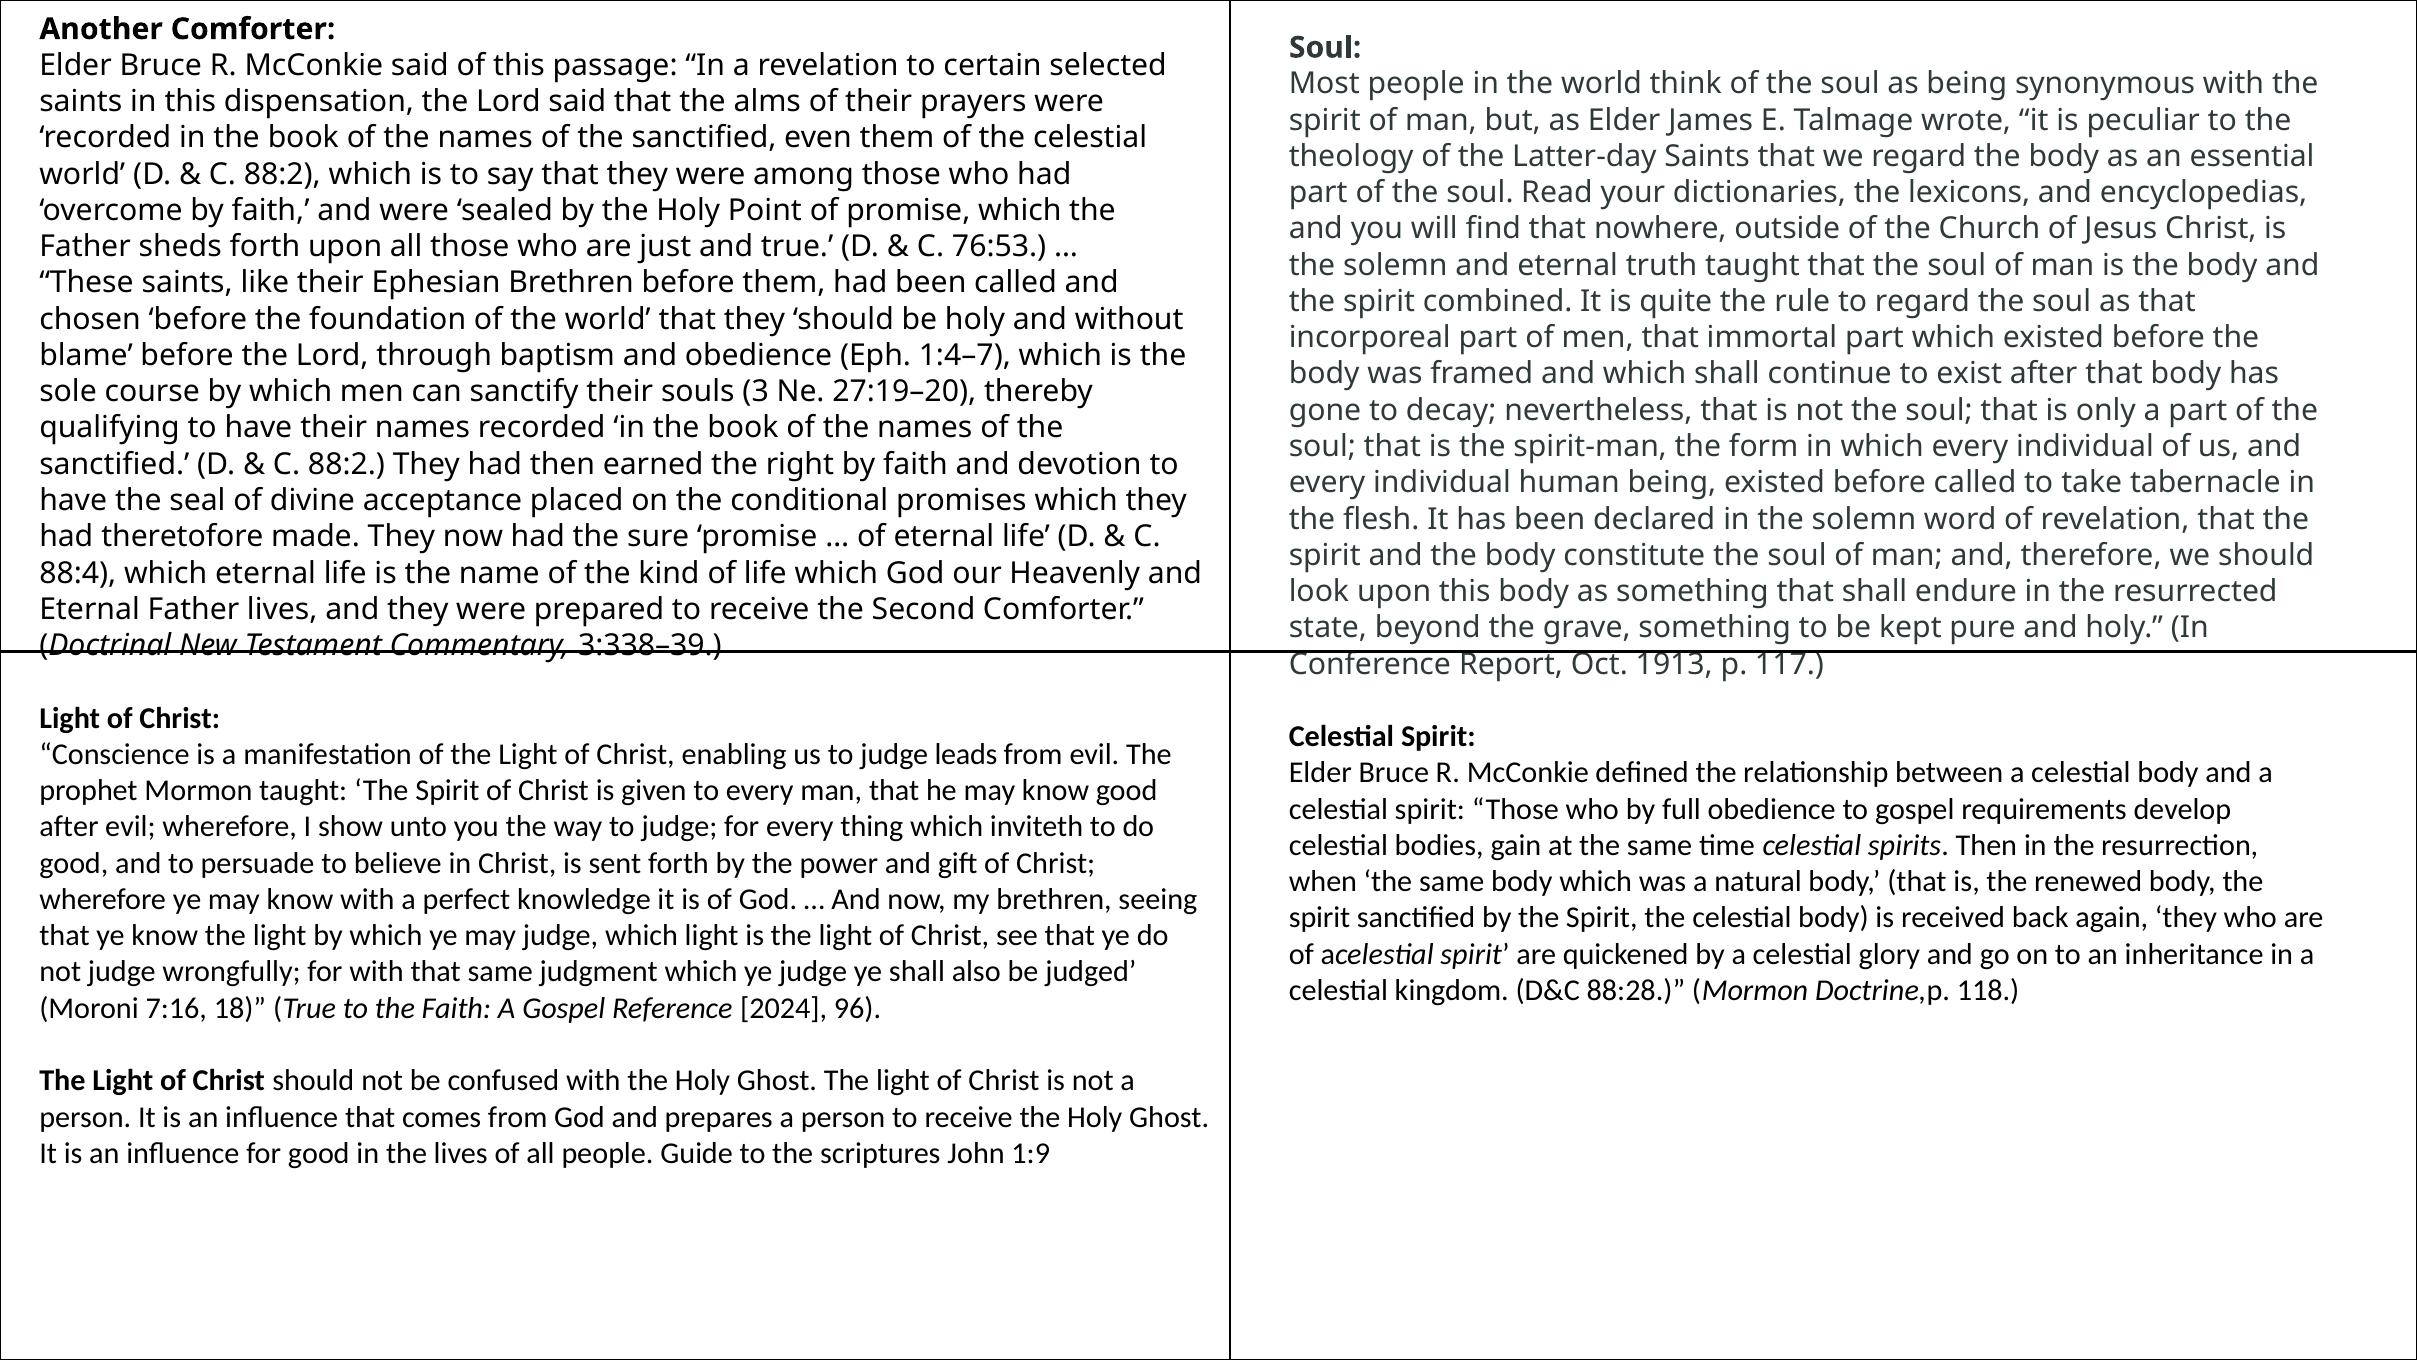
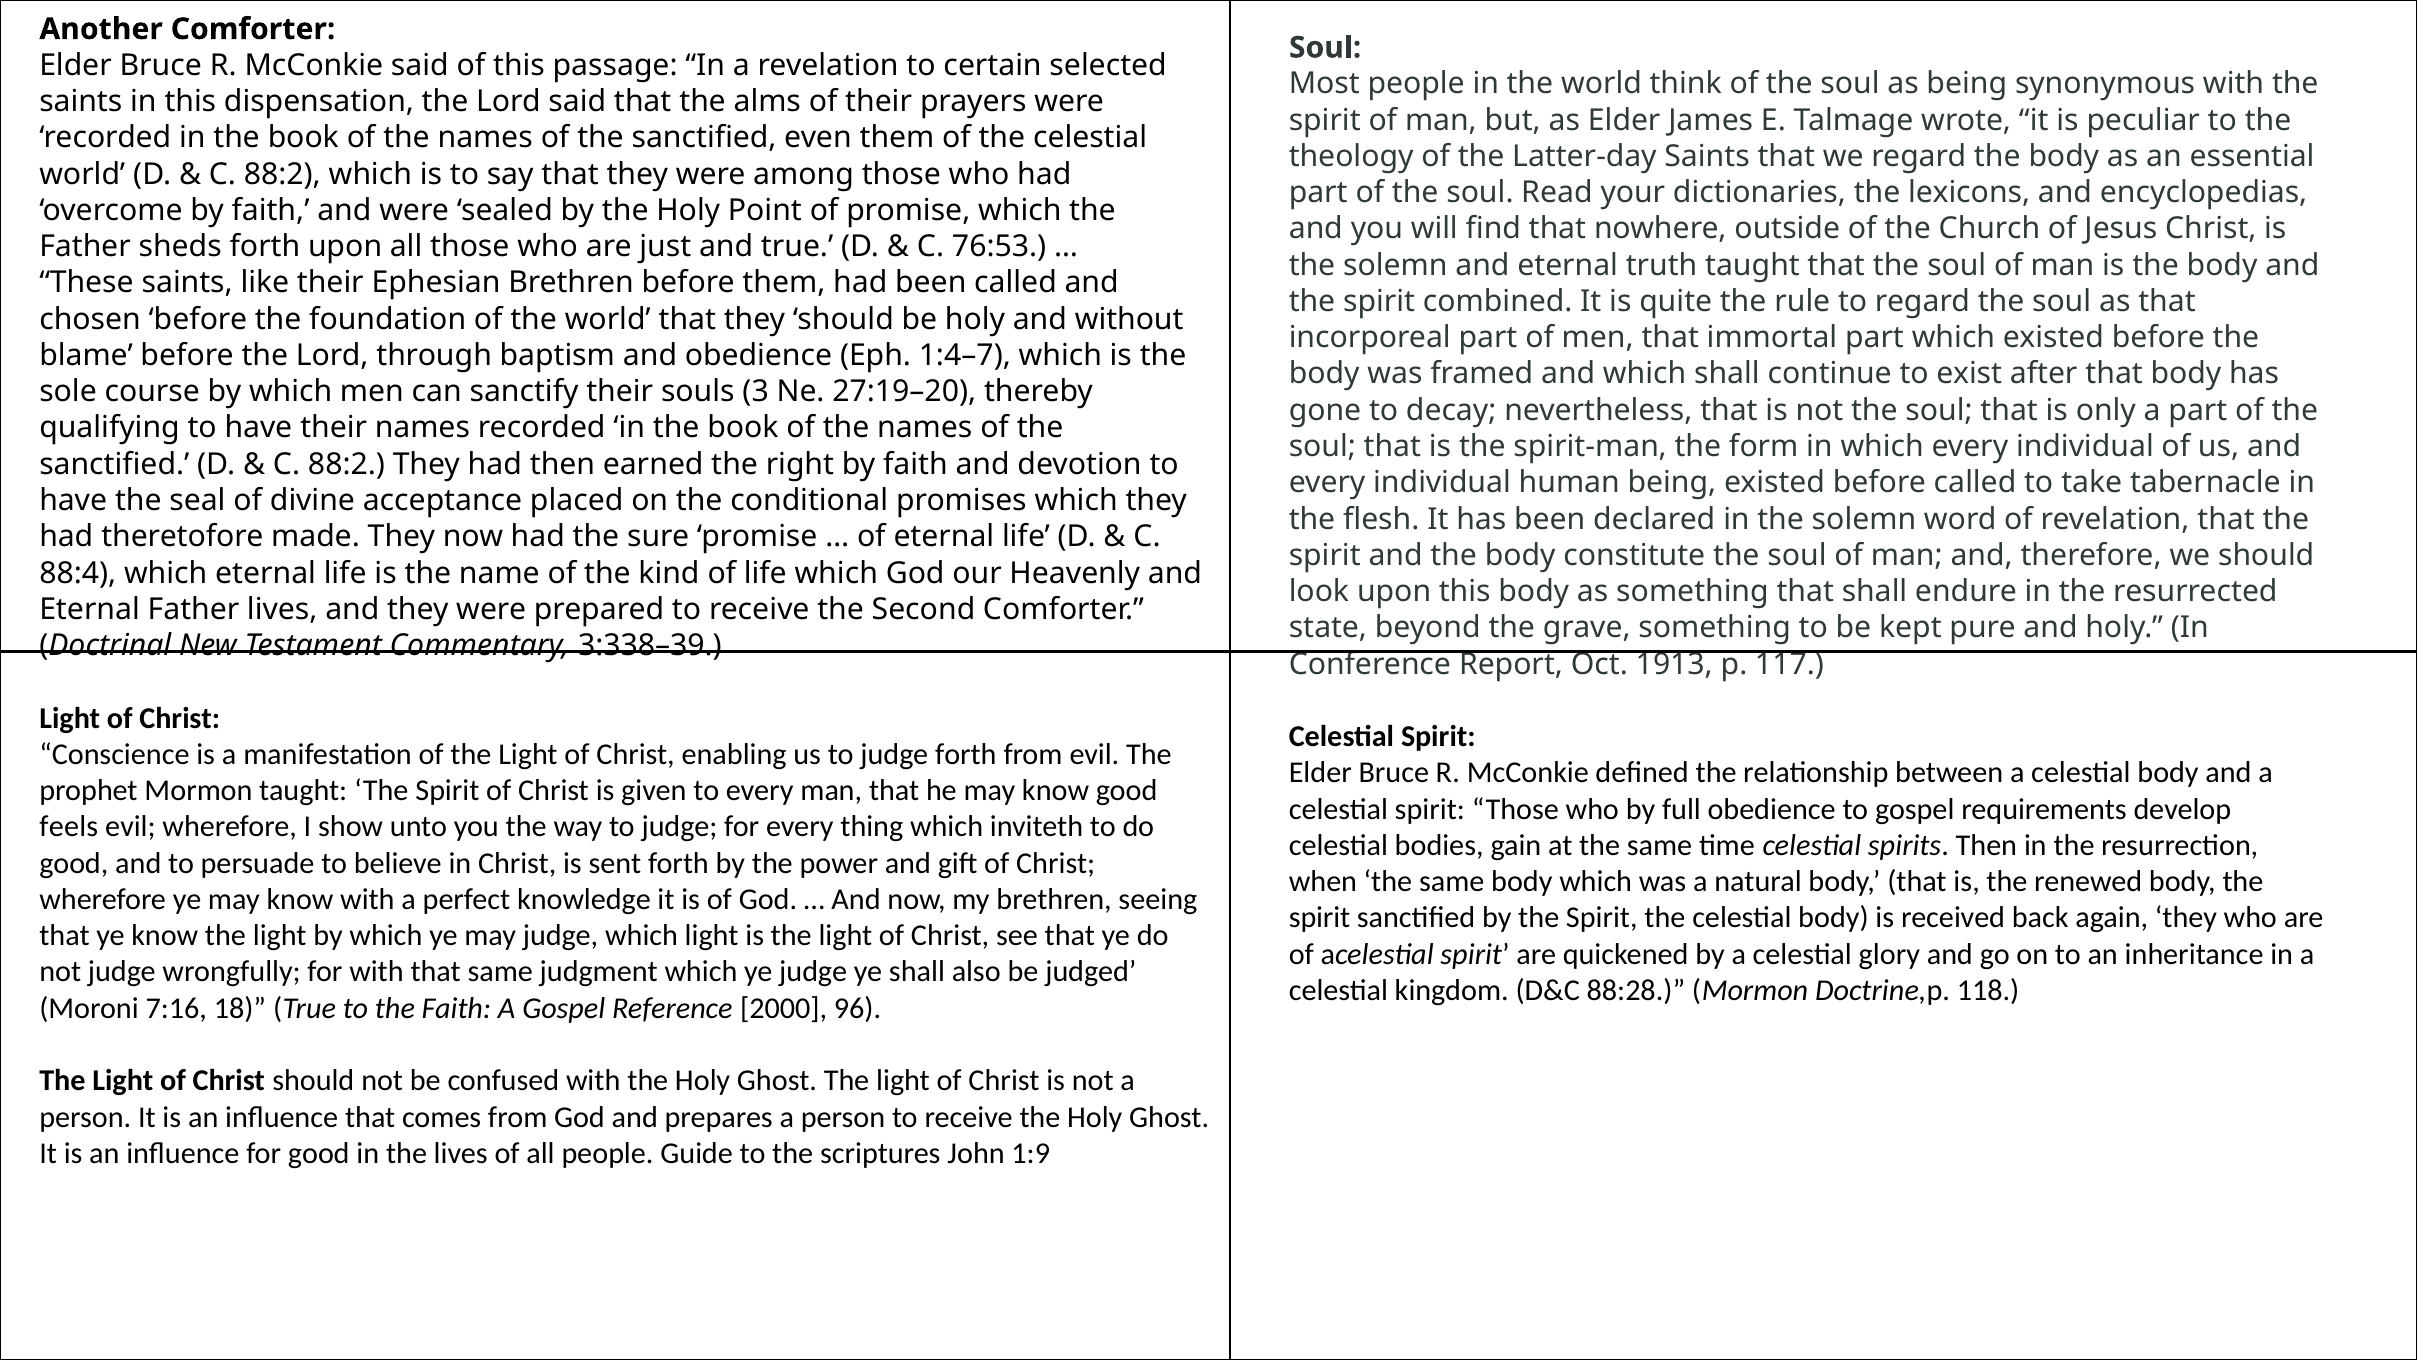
judge leads: leads -> forth
after at (69, 827): after -> feels
2024: 2024 -> 2000
